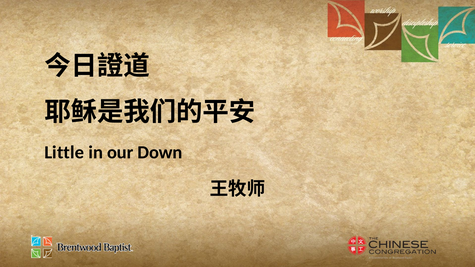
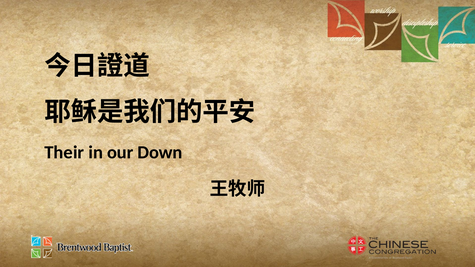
Little: Little -> Their
